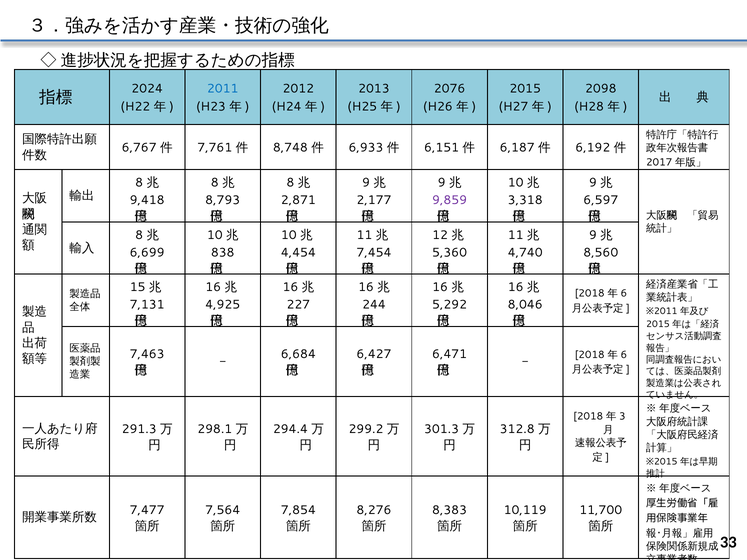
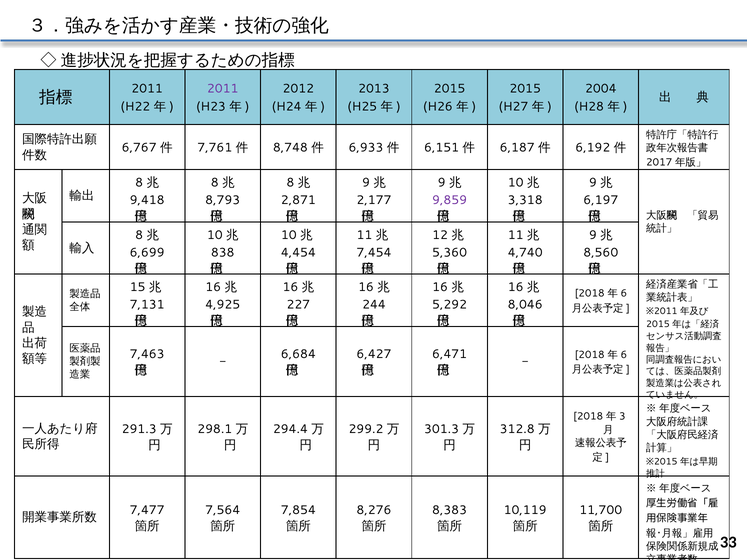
2024 at (147, 89): 2024 -> 2011
2011 at (223, 89) colour: blue -> purple
2076 at (450, 89): 2076 -> 2015
2098: 2098 -> 2004
6,597: 6,597 -> 6,197
